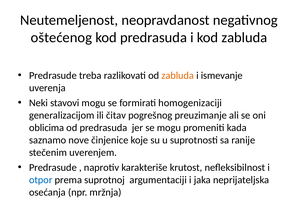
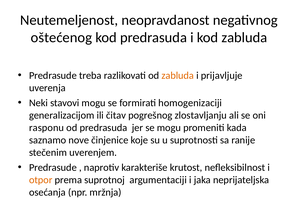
ismevanje: ismevanje -> prijavljuje
preuzimanje: preuzimanje -> zlostavljanju
oblicima: oblicima -> rasponu
otpor colour: blue -> orange
